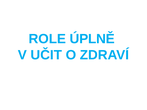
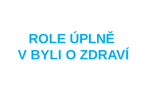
UČIT: UČIT -> BYLI
